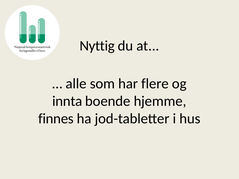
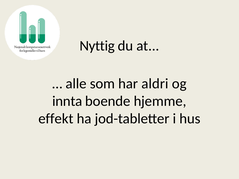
flere: flere -> aldri
finnes: finnes -> effekt
